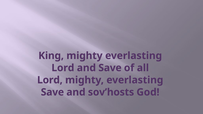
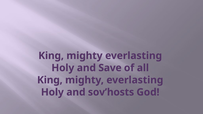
Lord at (63, 68): Lord -> Holy
Lord at (50, 80): Lord -> King
Save at (52, 92): Save -> Holy
